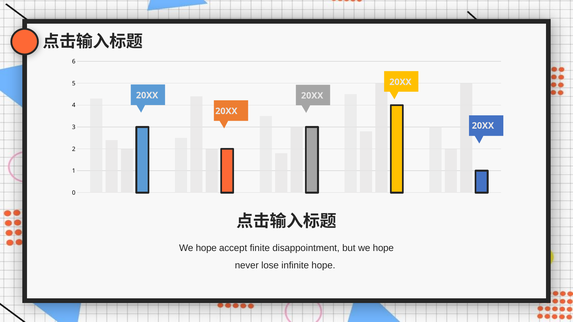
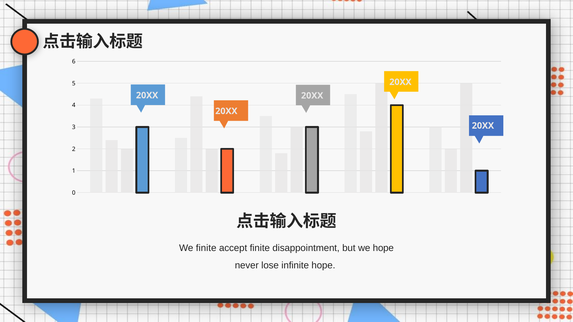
hope at (206, 248): hope -> finite
